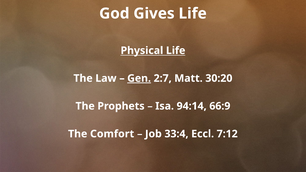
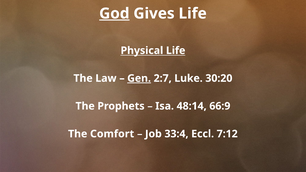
God underline: none -> present
Matt: Matt -> Luke
94:14: 94:14 -> 48:14
